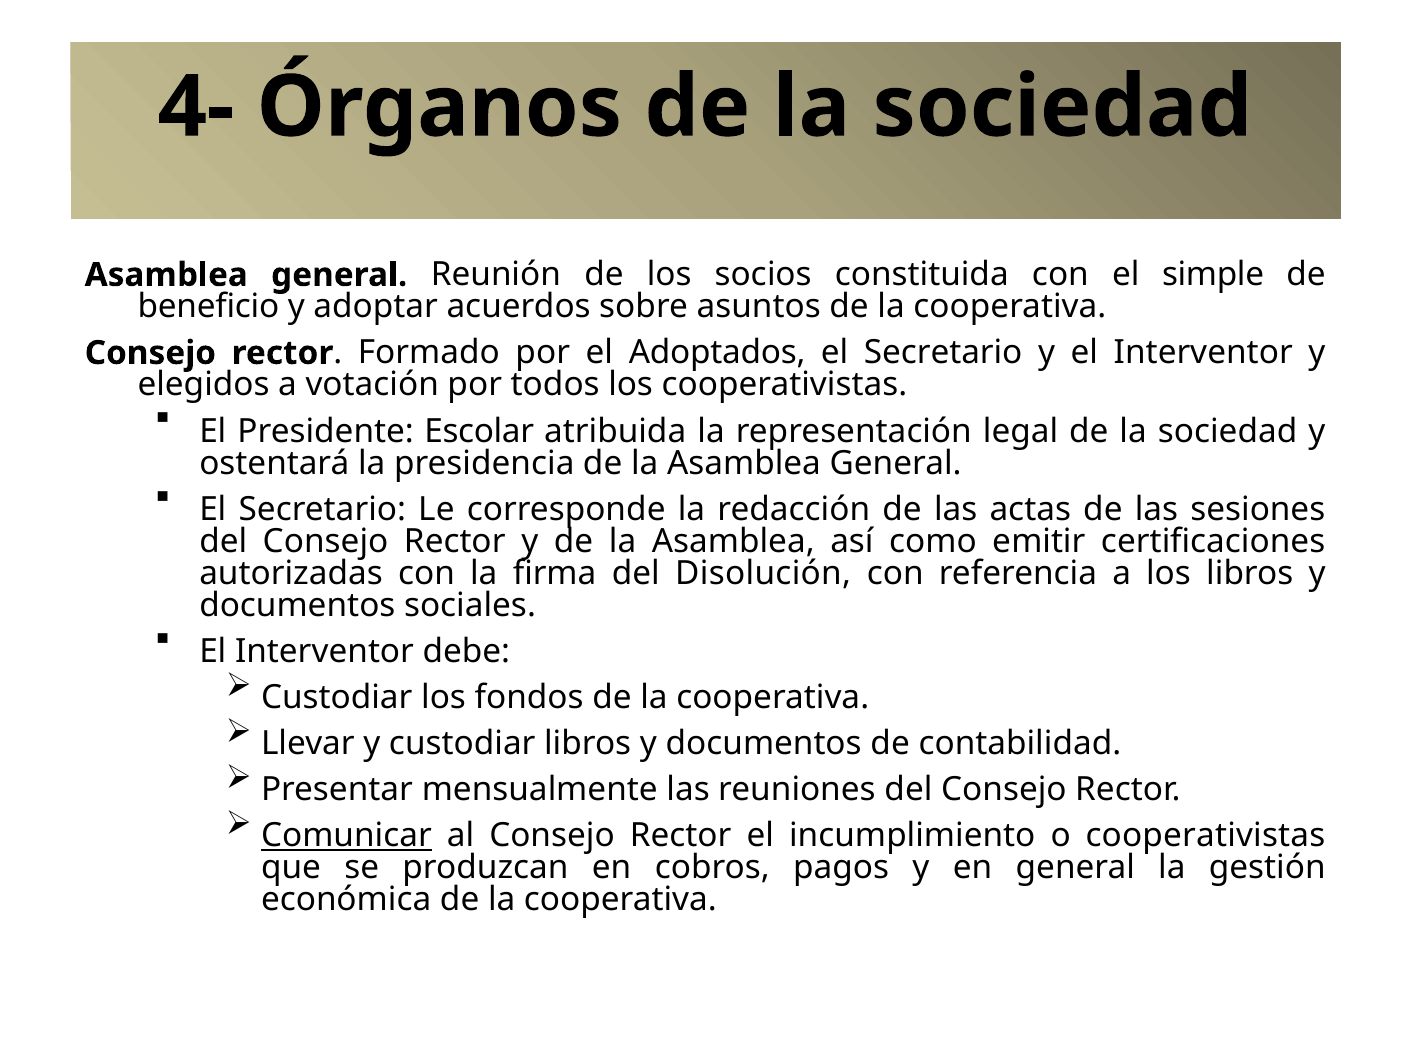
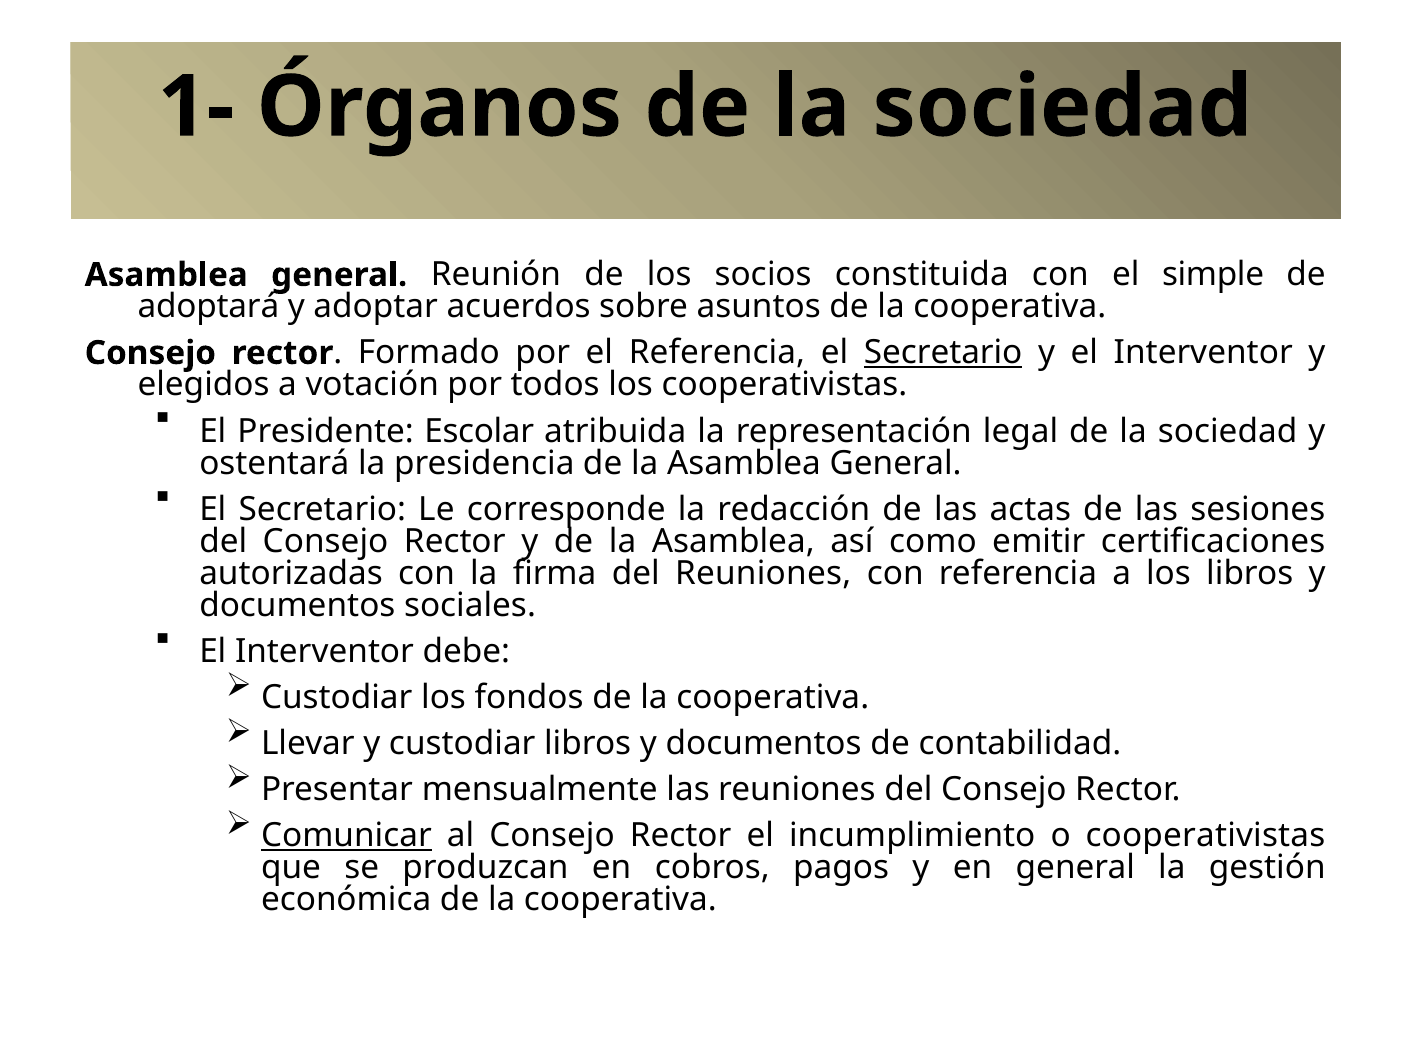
4-: 4- -> 1-
beneficio: beneficio -> adoptará
el Adoptados: Adoptados -> Referencia
Secretario at (943, 353) underline: none -> present
del Disolución: Disolución -> Reuniones
